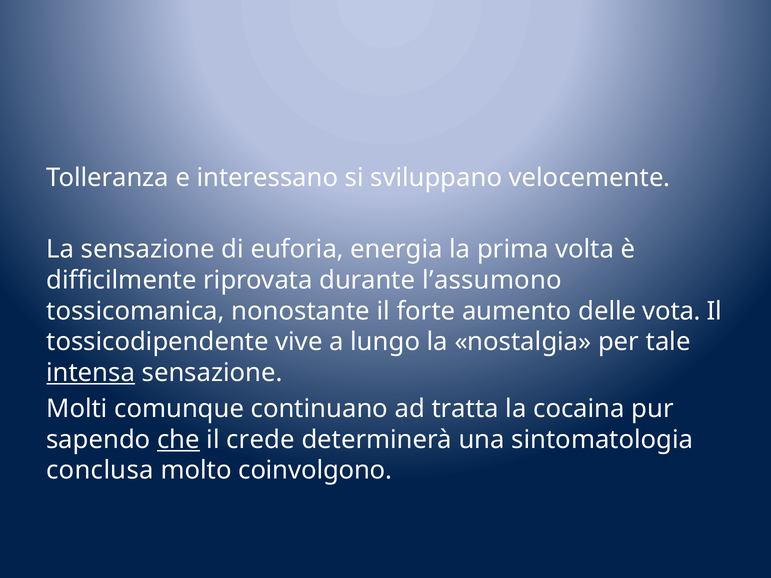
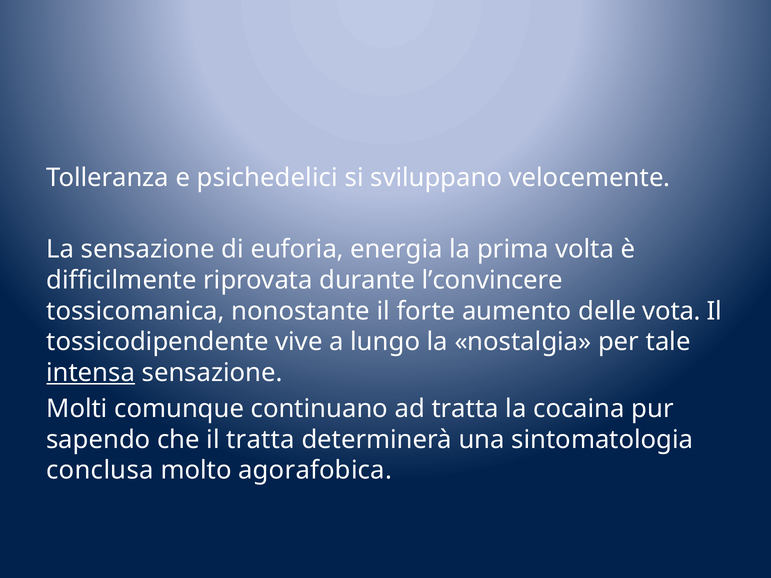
interessano: interessano -> psichedelici
l’assumono: l’assumono -> l’convincere
che underline: present -> none
il crede: crede -> tratta
coinvolgono: coinvolgono -> agorafobica
